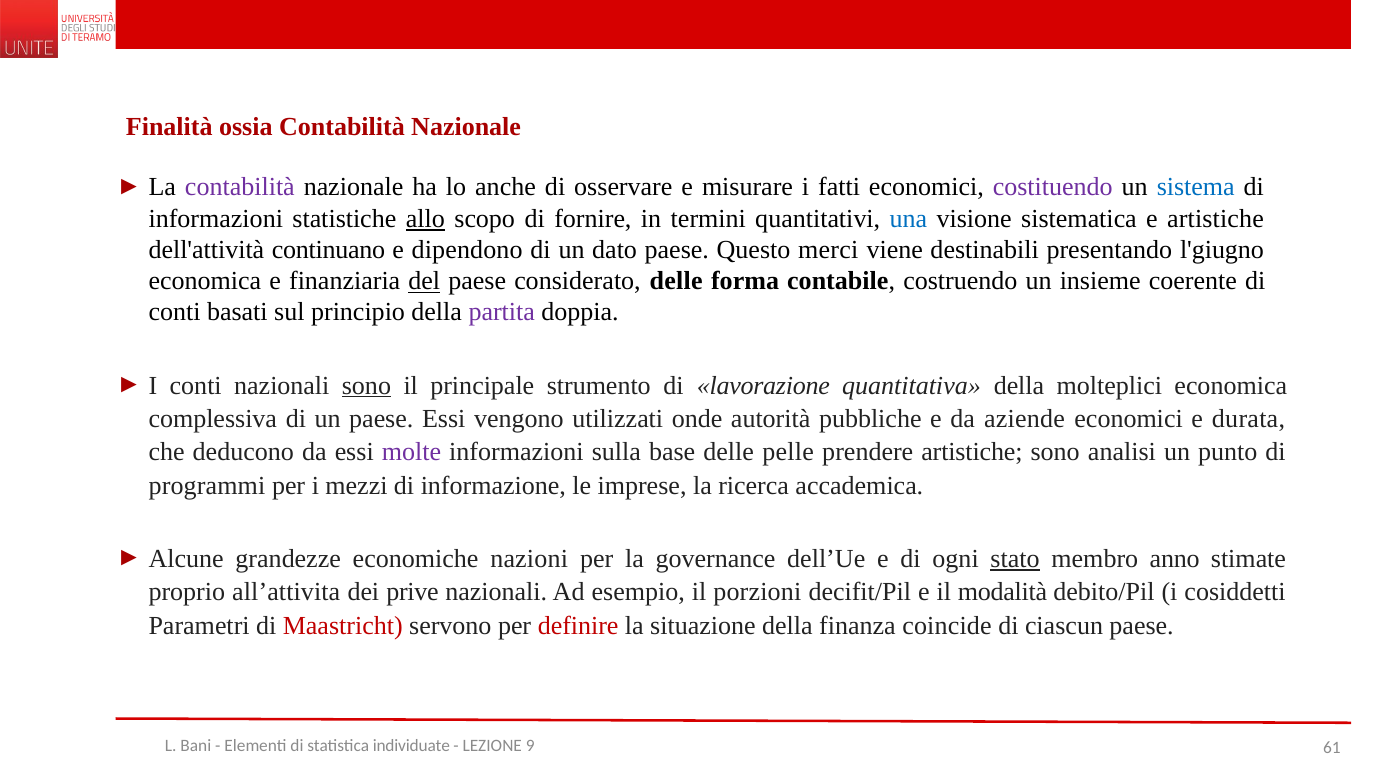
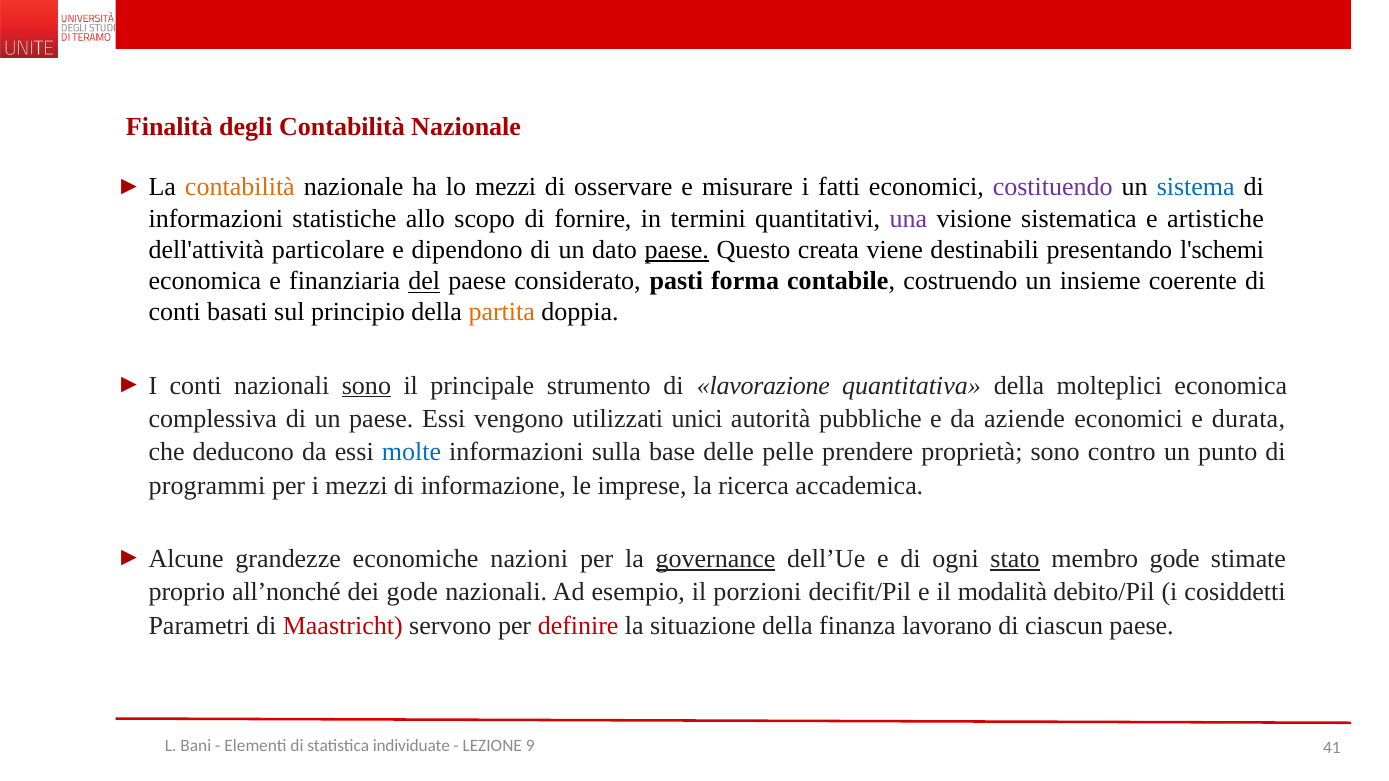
ossia: ossia -> degli
contabilità at (240, 187) colour: purple -> orange
lo anche: anche -> mezzi
allo underline: present -> none
una colour: blue -> purple
continuano: continuano -> particolare
paese at (677, 250) underline: none -> present
merci: merci -> creata
l'giugno: l'giugno -> l'schemi
considerato delle: delle -> pasti
partita colour: purple -> orange
onde: onde -> unici
molte colour: purple -> blue
prendere artistiche: artistiche -> proprietà
analisi: analisi -> contro
governance underline: none -> present
membro anno: anno -> gode
all’attivita: all’attivita -> all’nonché
dei prive: prive -> gode
coincide: coincide -> lavorano
61: 61 -> 41
